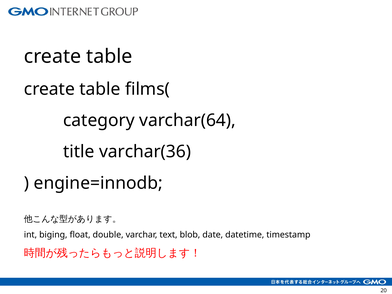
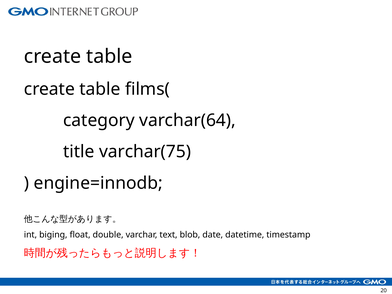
varchar(36: varchar(36 -> varchar(75
